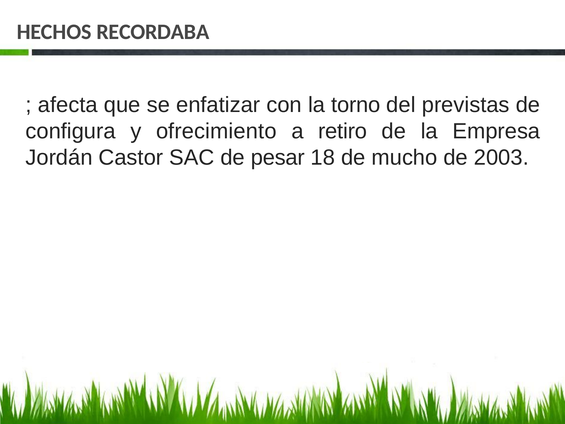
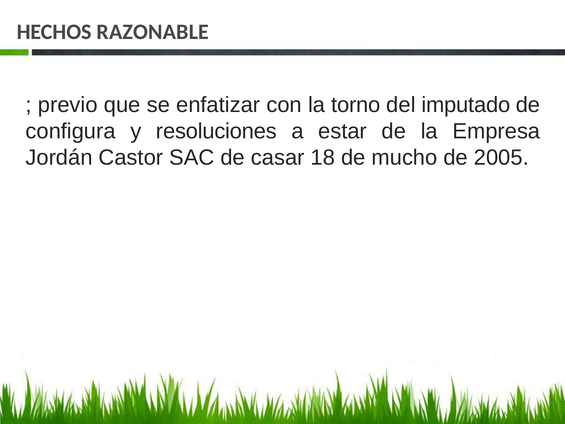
RECORDABA: RECORDABA -> RAZONABLE
afecta: afecta -> previo
previstas: previstas -> imputado
ofrecimiento: ofrecimiento -> resoluciones
retiro: retiro -> estar
pesar: pesar -> casar
2003: 2003 -> 2005
